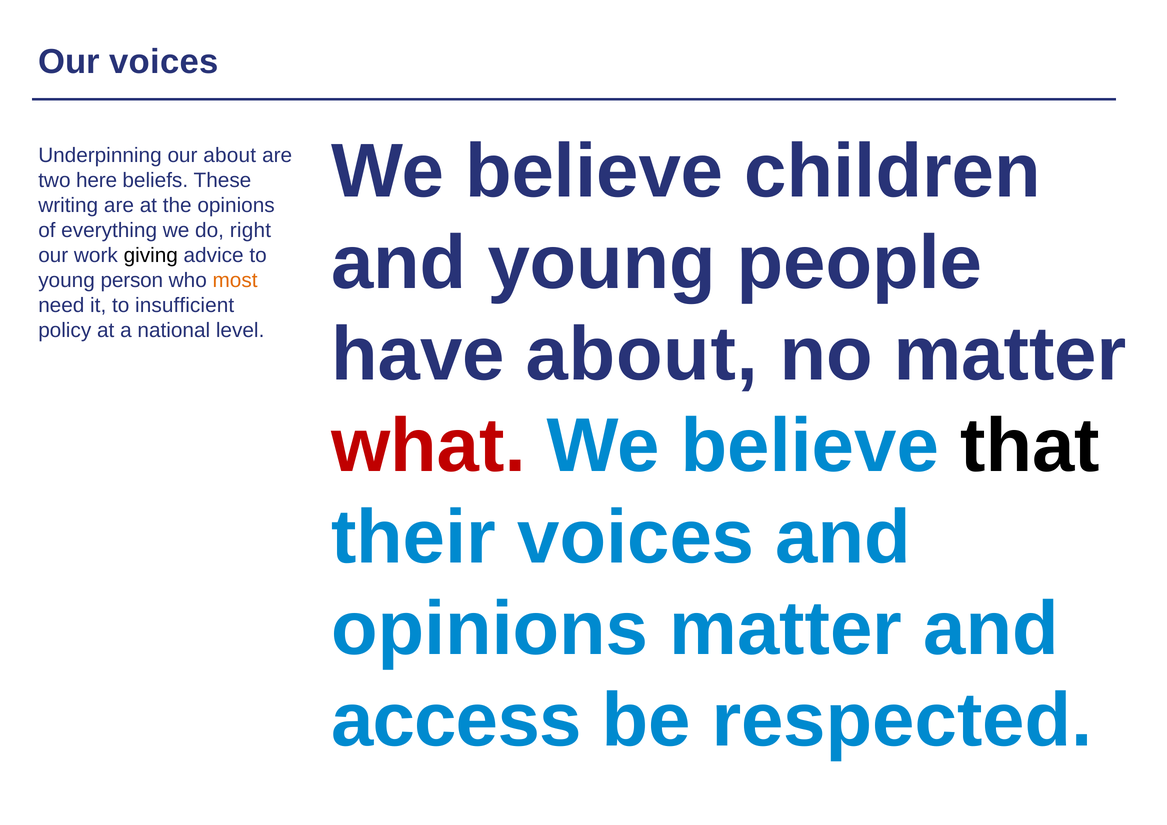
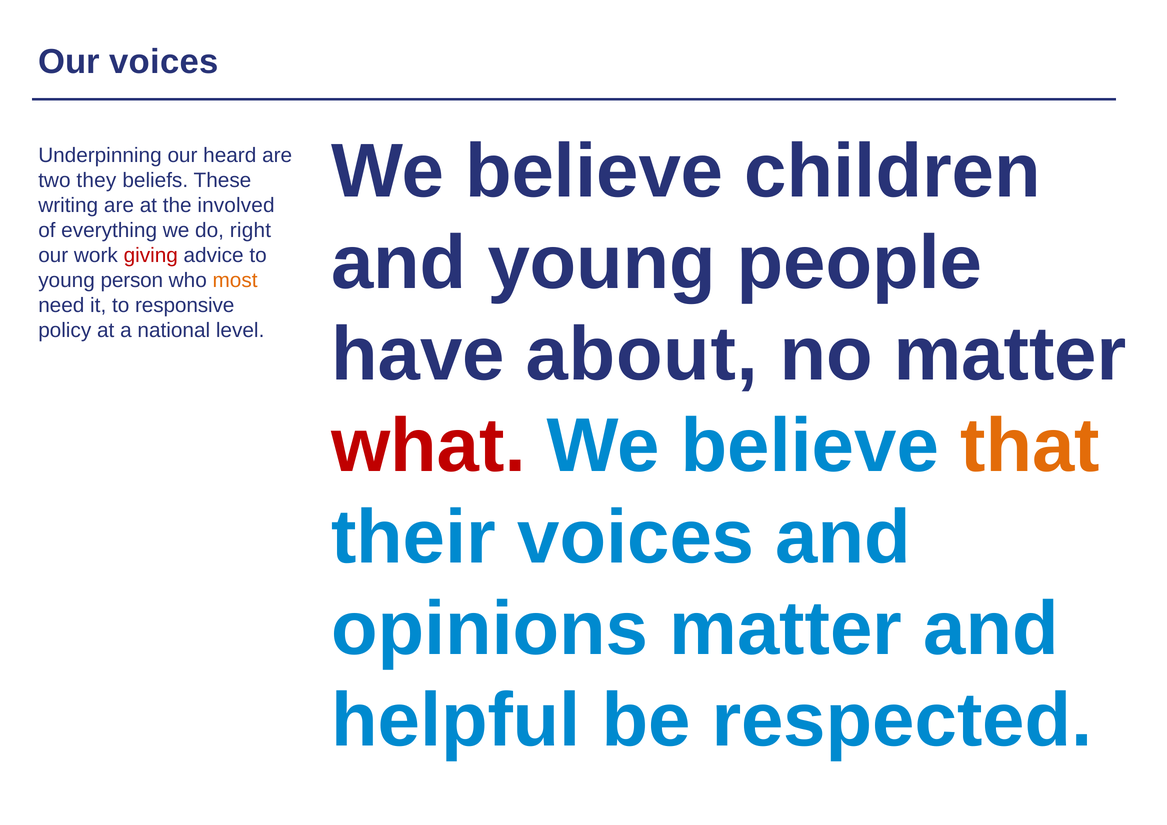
our about: about -> heard
here: here -> they
the opinions: opinions -> involved
giving colour: black -> red
insufficient: insufficient -> responsive
that colour: black -> orange
access: access -> helpful
